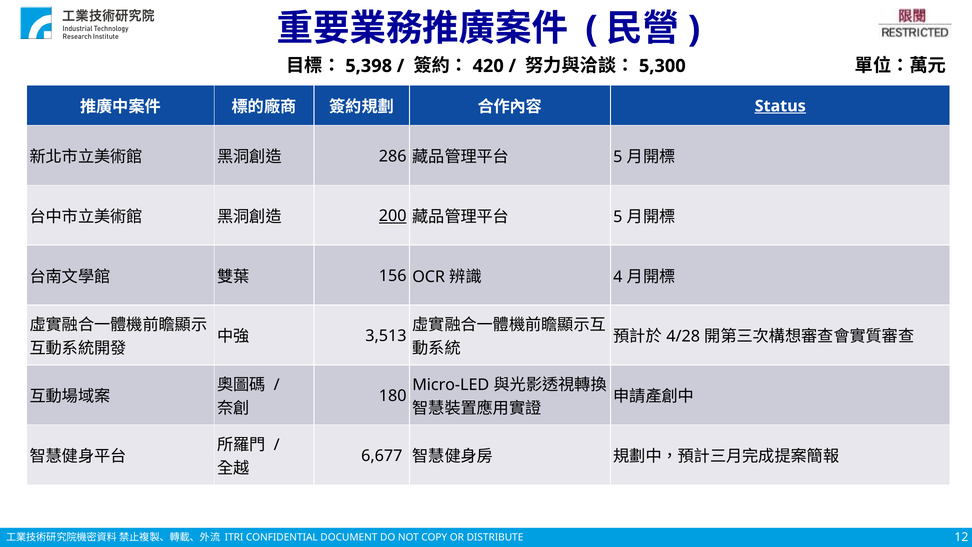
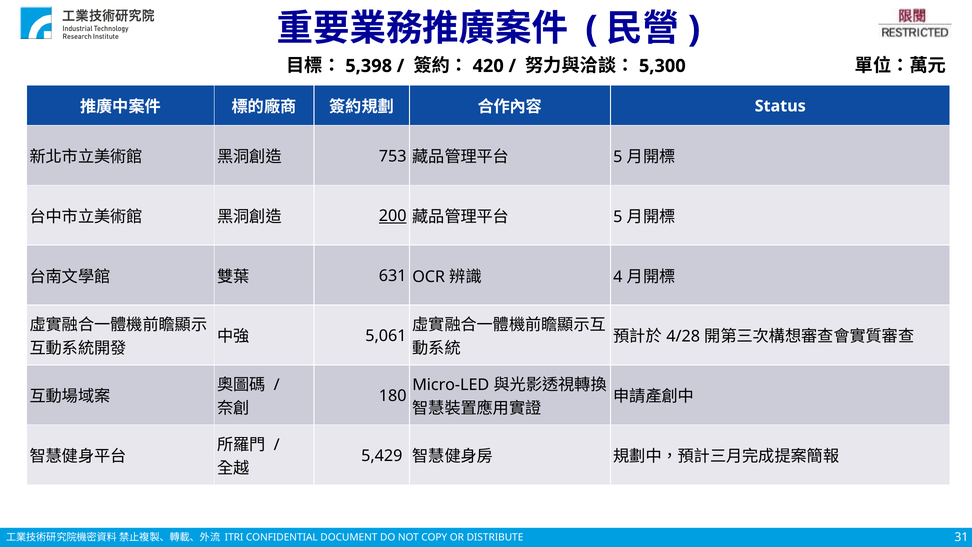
Status underline: present -> none
286: 286 -> 753
156: 156 -> 631
3,513: 3,513 -> 5,061
6,677: 6,677 -> 5,429
12: 12 -> 31
